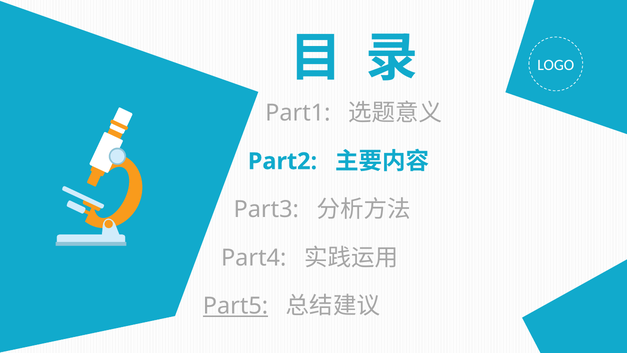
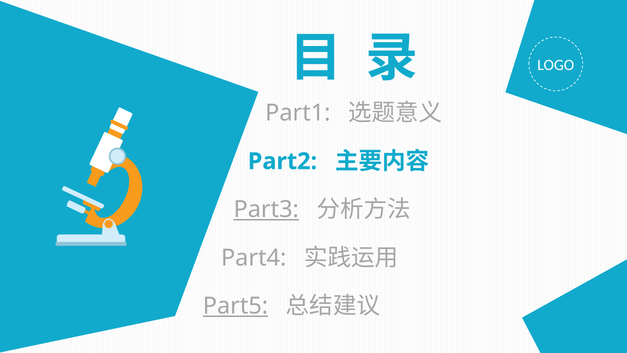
Part3 underline: none -> present
